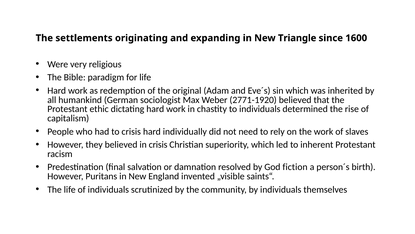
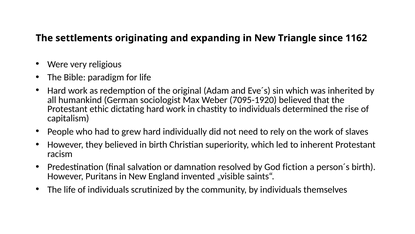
1600: 1600 -> 1162
2771-1920: 2771-1920 -> 7095-1920
to crisis: crisis -> grew
in crisis: crisis -> birth
